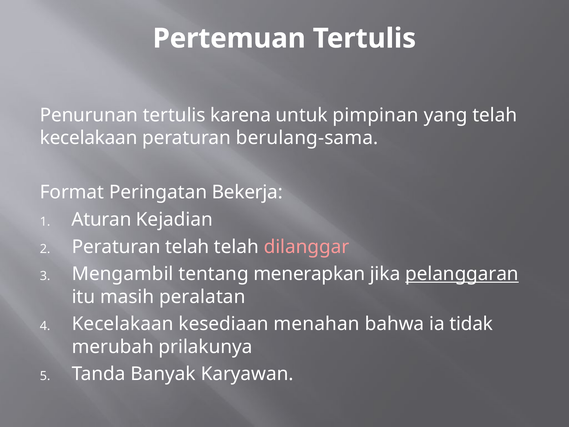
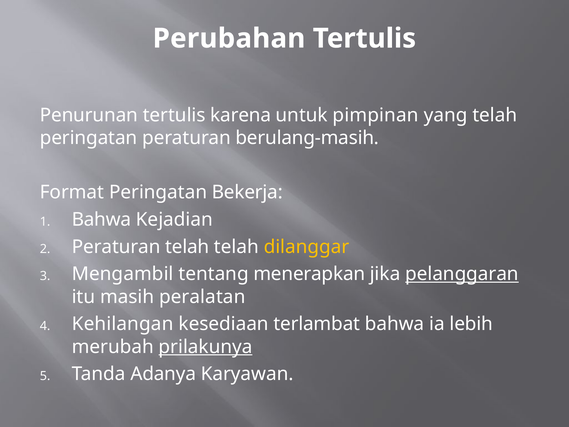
Pertemuan: Pertemuan -> Perubahan
kecelakaan at (89, 138): kecelakaan -> peringatan
berulang-sama: berulang-sama -> berulang-masih
Aturan at (101, 219): Aturan -> Bahwa
dilanggar colour: pink -> yellow
Kecelakaan at (123, 324): Kecelakaan -> Kehilangan
menahan: menahan -> terlambat
tidak: tidak -> lebih
prilakunya underline: none -> present
Banyak: Banyak -> Adanya
